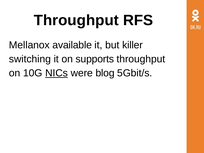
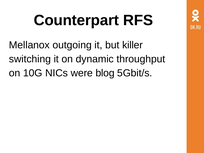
Throughput at (76, 20): Throughput -> Counterpart
available: available -> outgoing
supports: supports -> dynamic
NICs underline: present -> none
